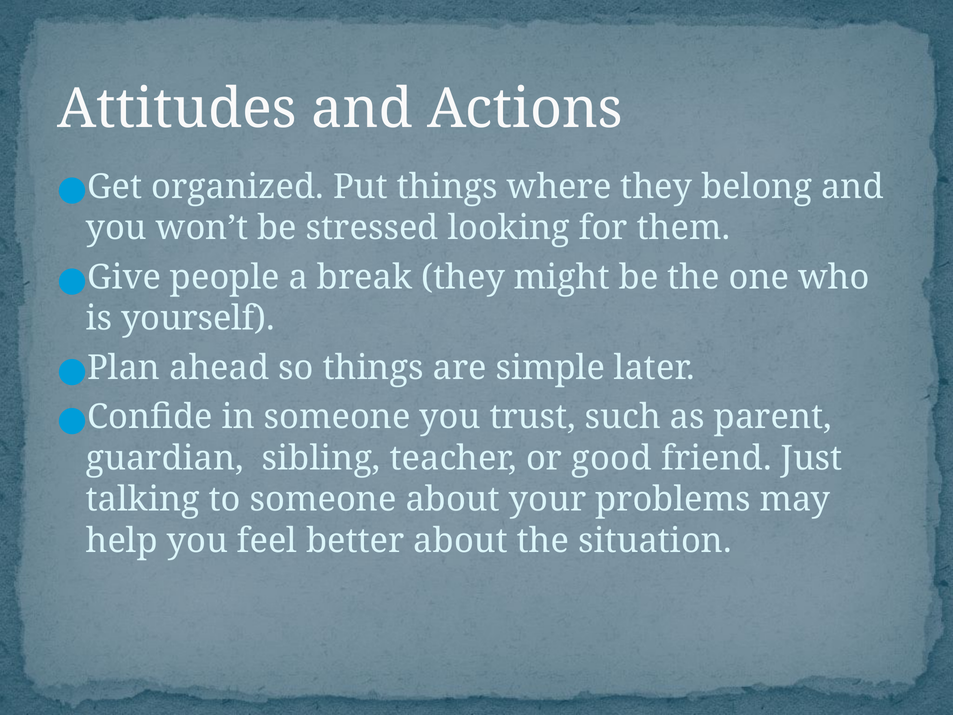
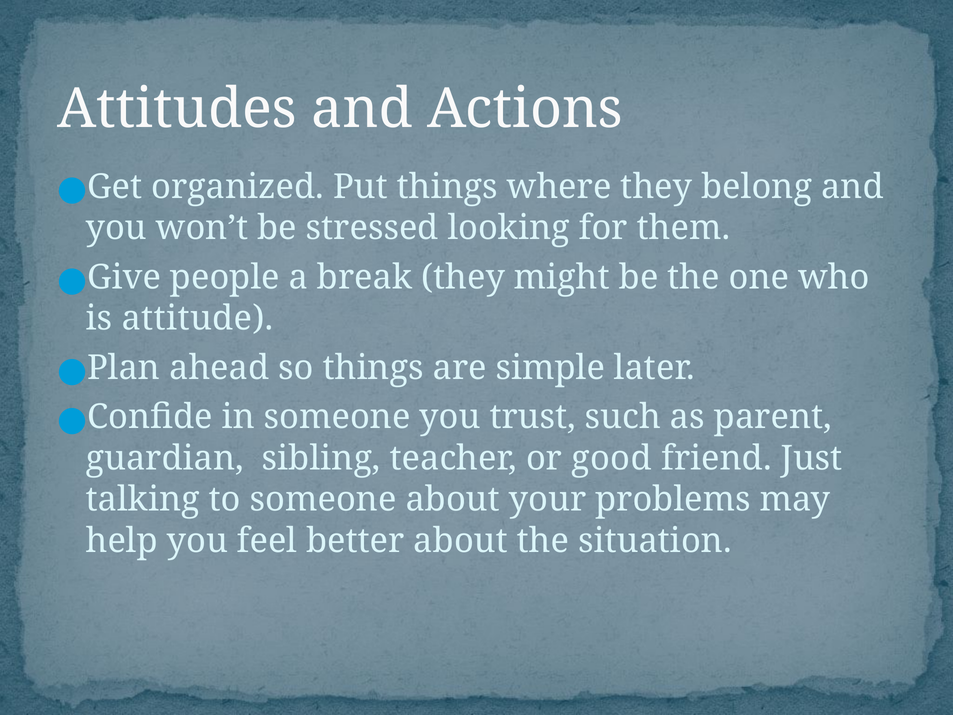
yourself: yourself -> attitude
